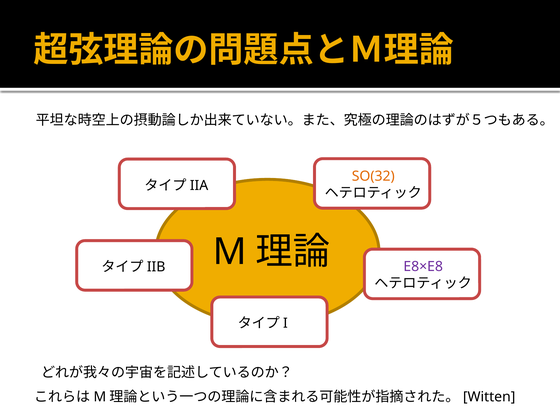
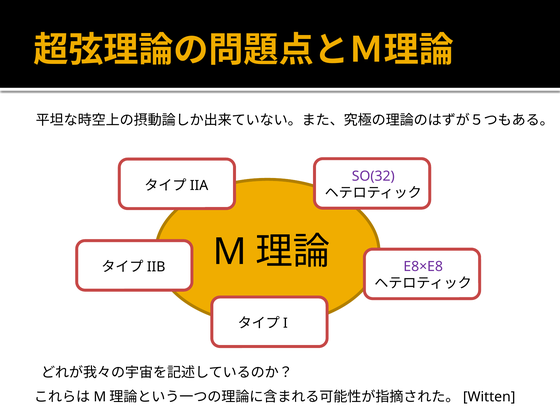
SO(32 colour: orange -> purple
